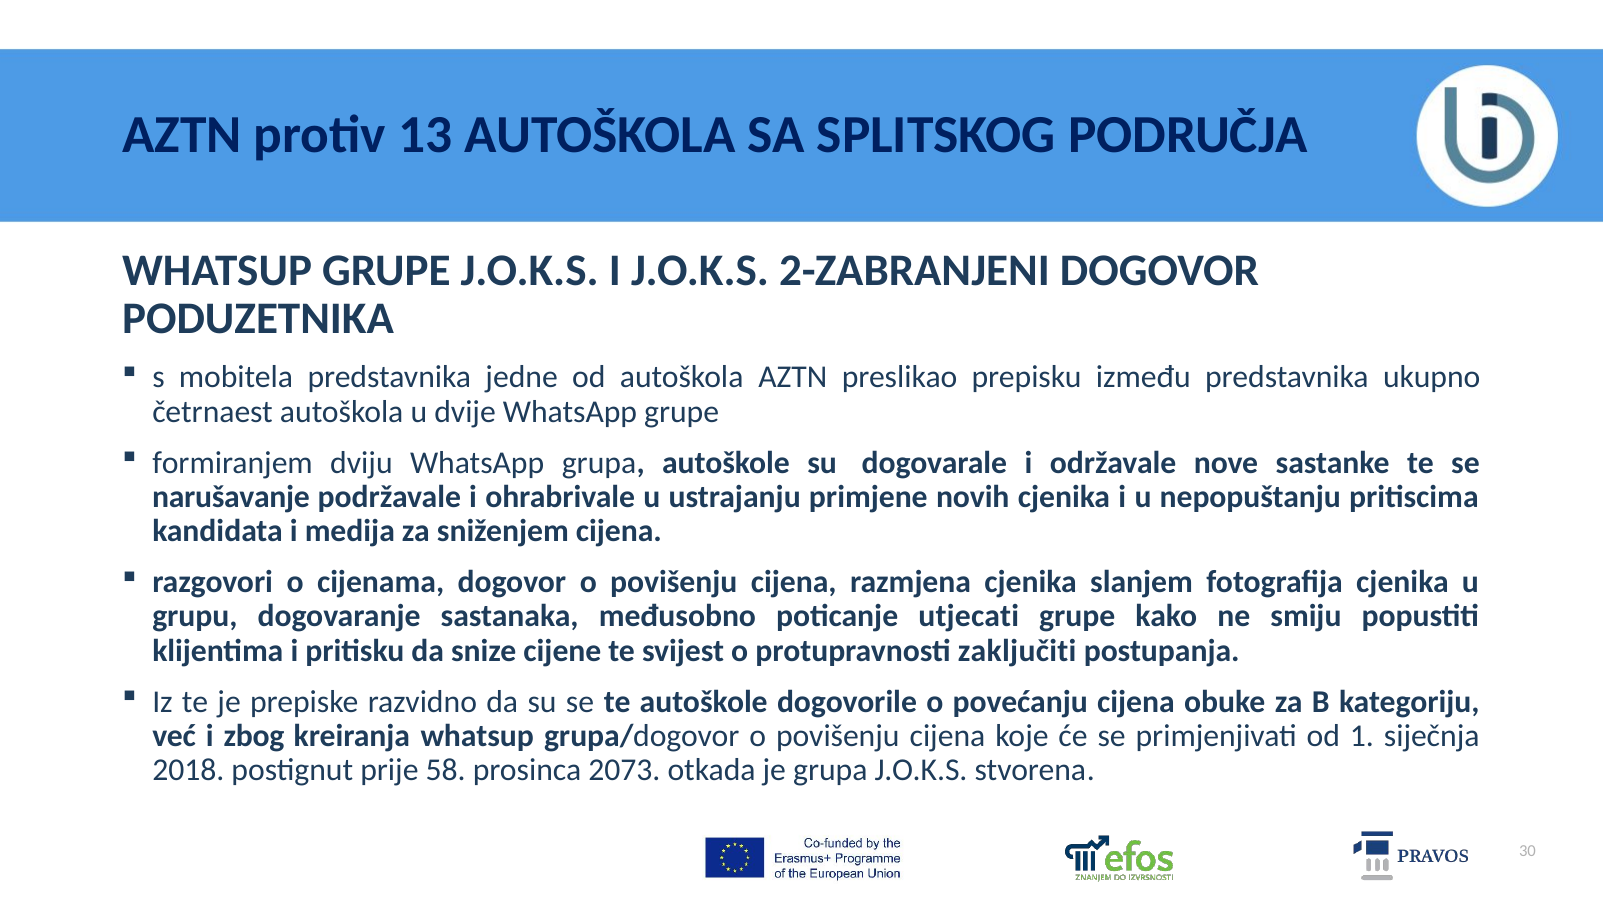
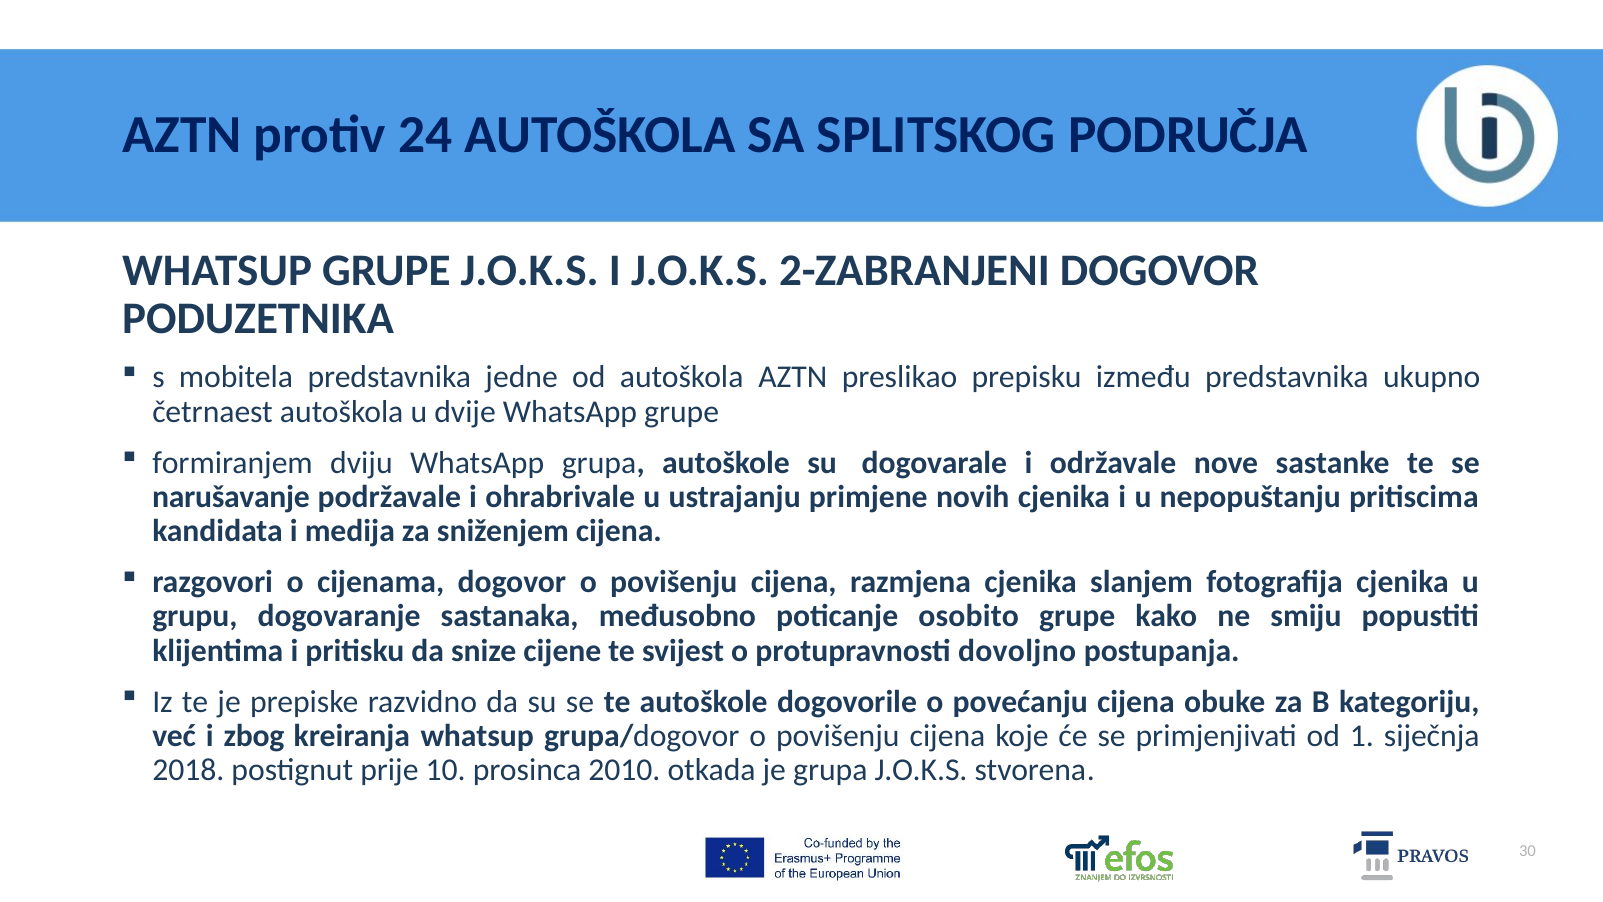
13: 13 -> 24
utjecati: utjecati -> osobito
zaključiti: zaključiti -> dovoljno
58: 58 -> 10
2073: 2073 -> 2010
